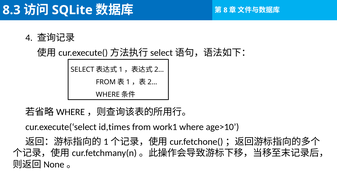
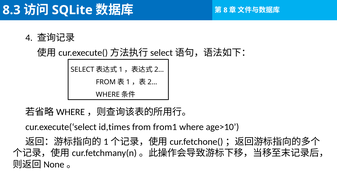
work1: work1 -> from1
